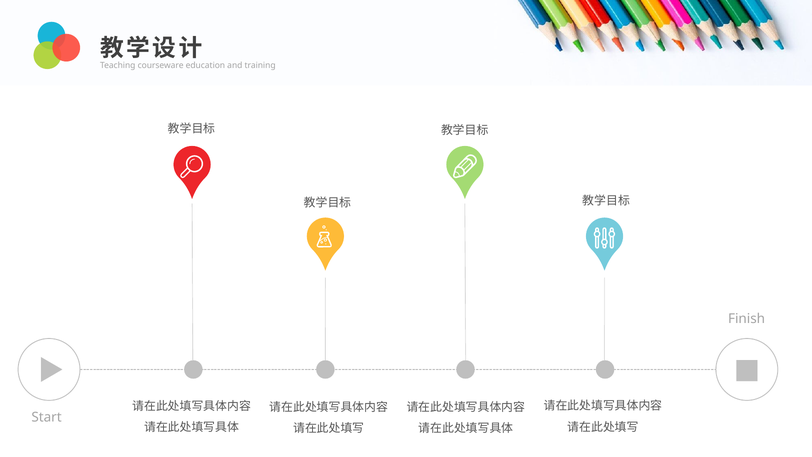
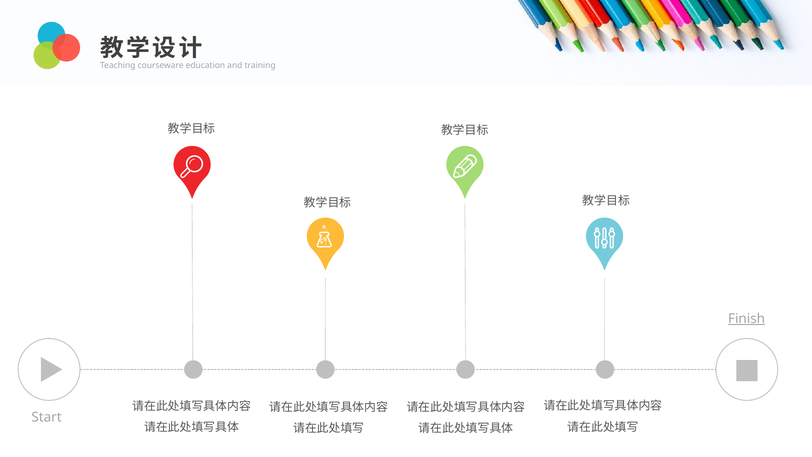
Finish underline: none -> present
